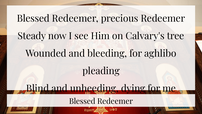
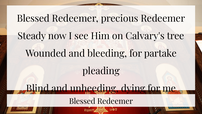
aghlibo: aghlibo -> partake
